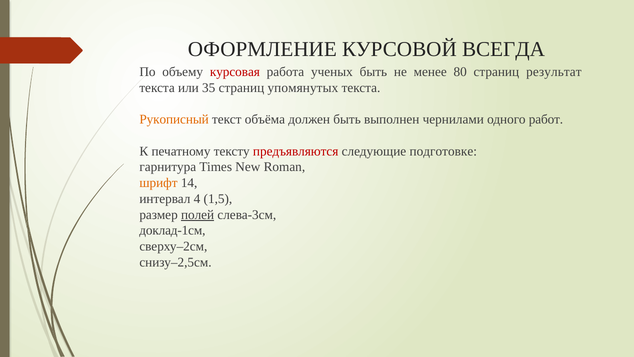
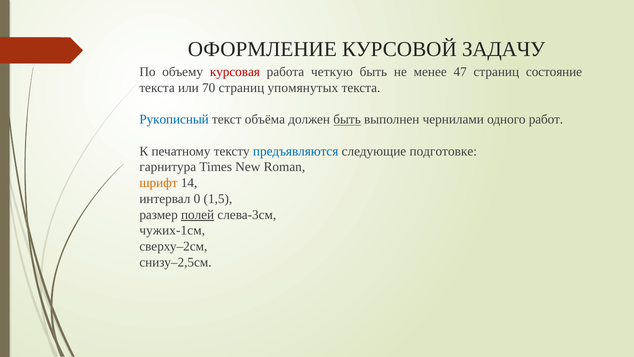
ВСЕГДА: ВСЕГДА -> ЗАДАЧУ
ученых: ученых -> четкую
80: 80 -> 47
результат: результат -> состояние
35: 35 -> 70
Рукописный colour: orange -> blue
быть at (347, 119) underline: none -> present
предъявляются colour: red -> blue
4: 4 -> 0
доклад-1см: доклад-1см -> чужих-1см
